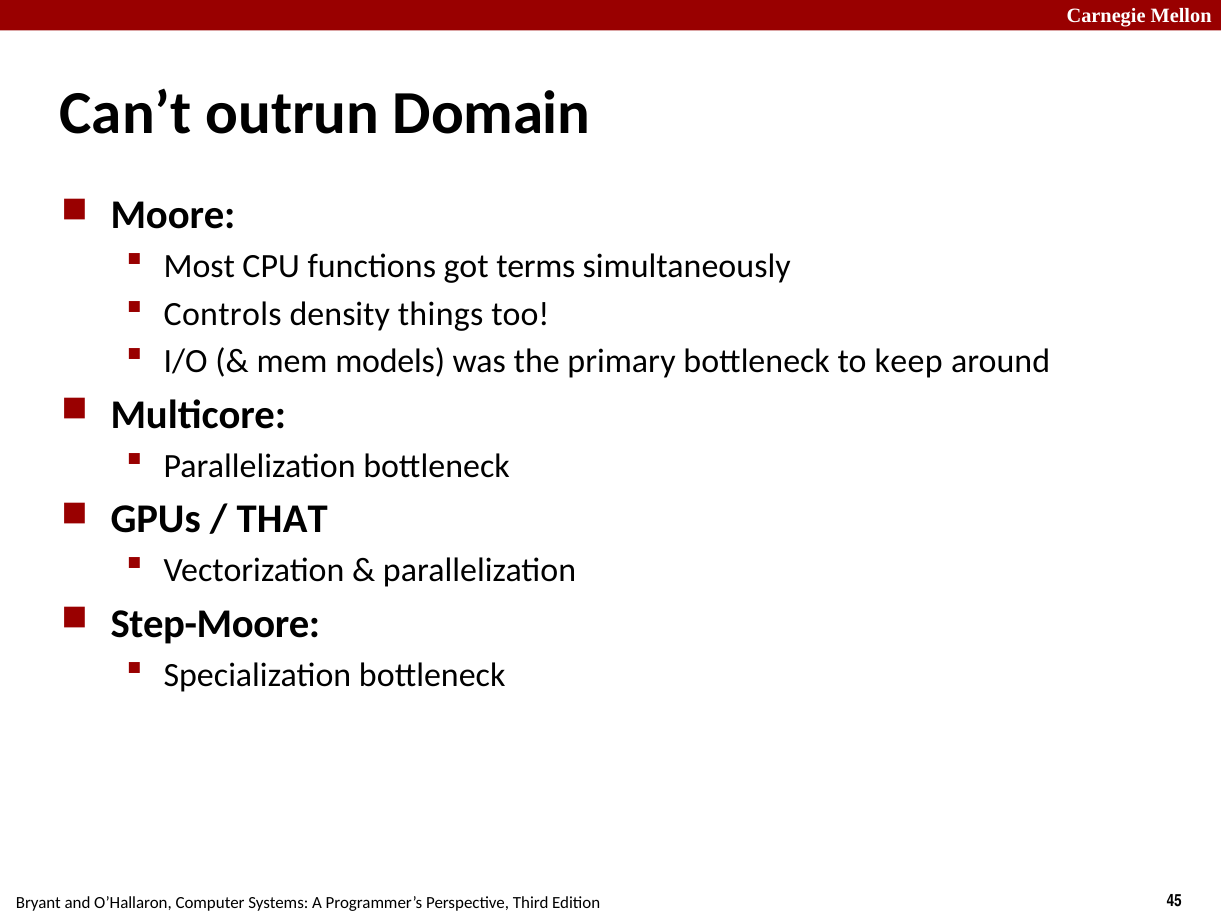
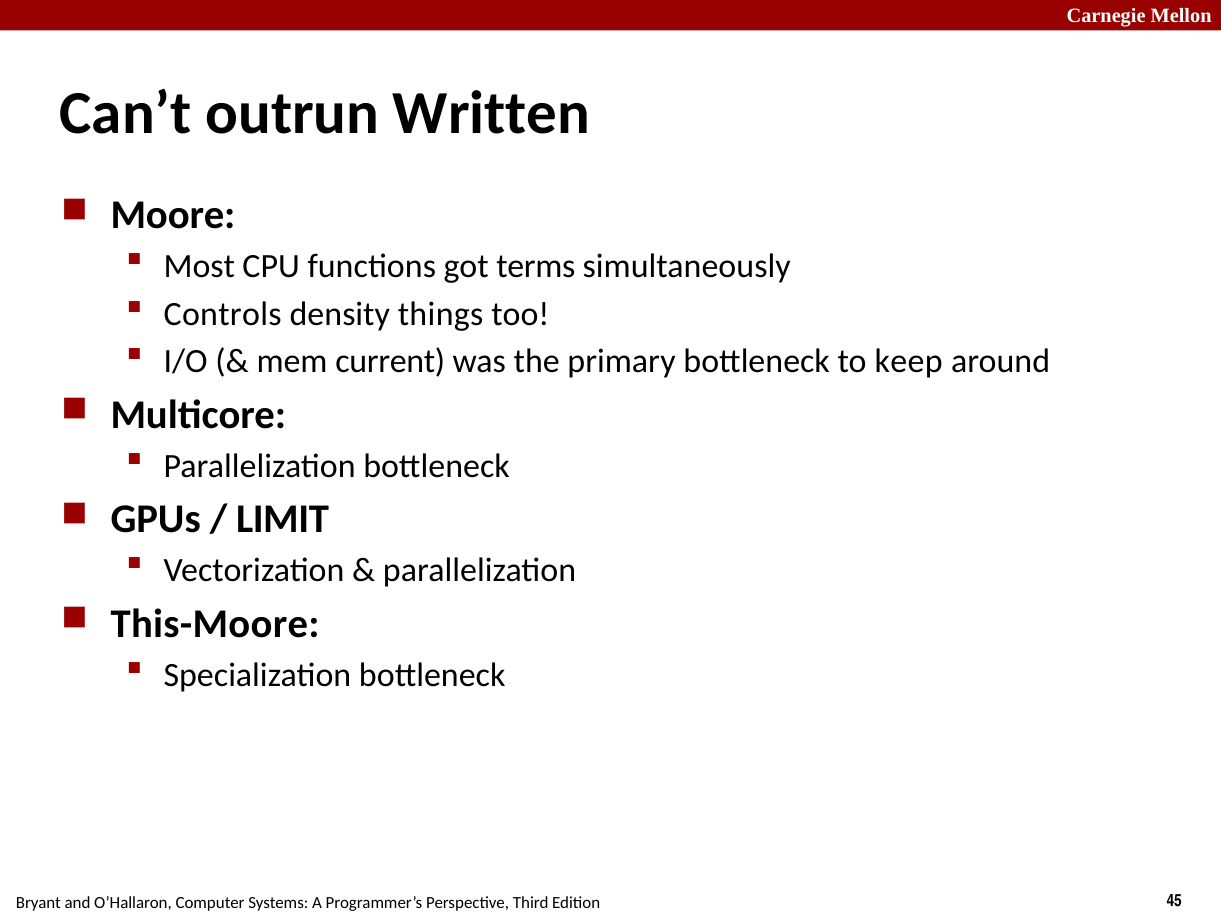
Domain: Domain -> Written
models: models -> current
THAT: THAT -> LIMIT
Step-Moore: Step-Moore -> This-Moore
